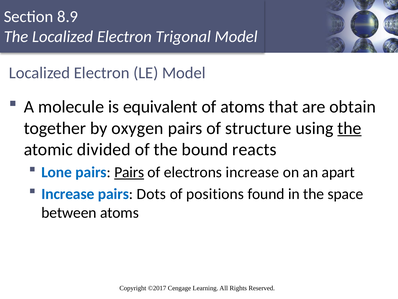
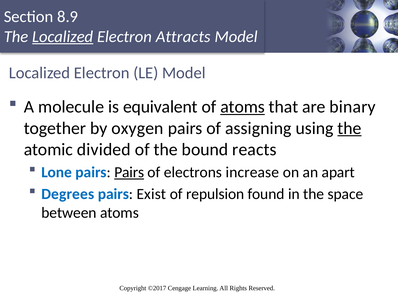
Localized at (63, 37) underline: none -> present
Trigonal: Trigonal -> Attracts
atoms at (243, 107) underline: none -> present
obtain: obtain -> binary
structure: structure -> assigning
Increase at (68, 194): Increase -> Degrees
Dots: Dots -> Exist
positions: positions -> repulsion
